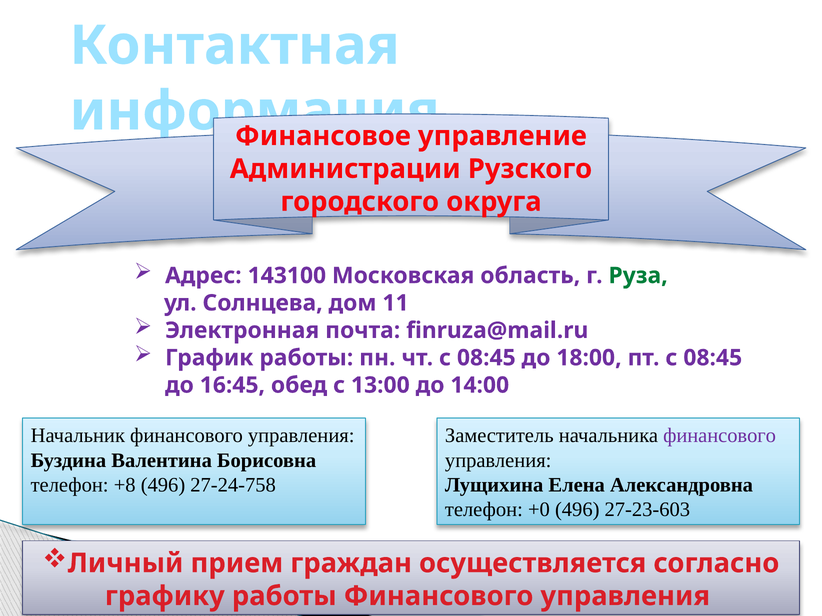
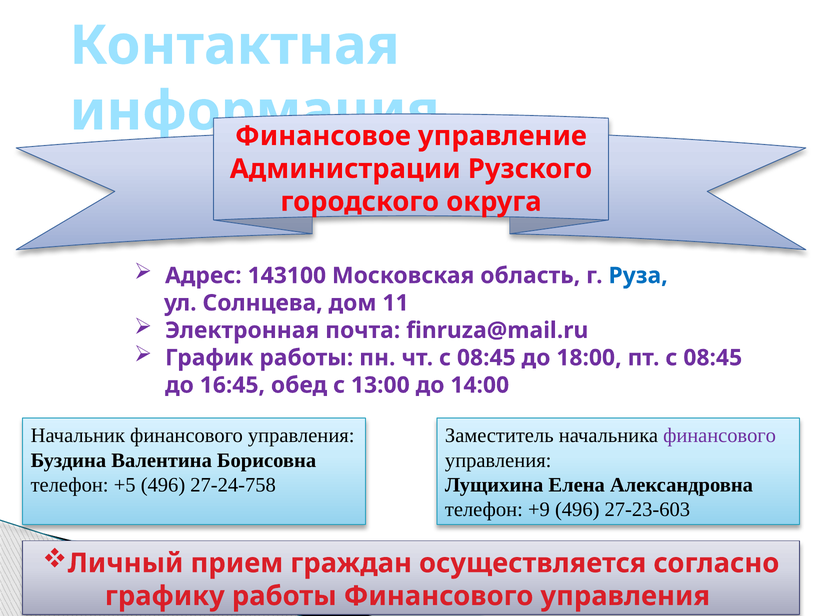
Руза colour: green -> blue
+8: +8 -> +5
+0: +0 -> +9
